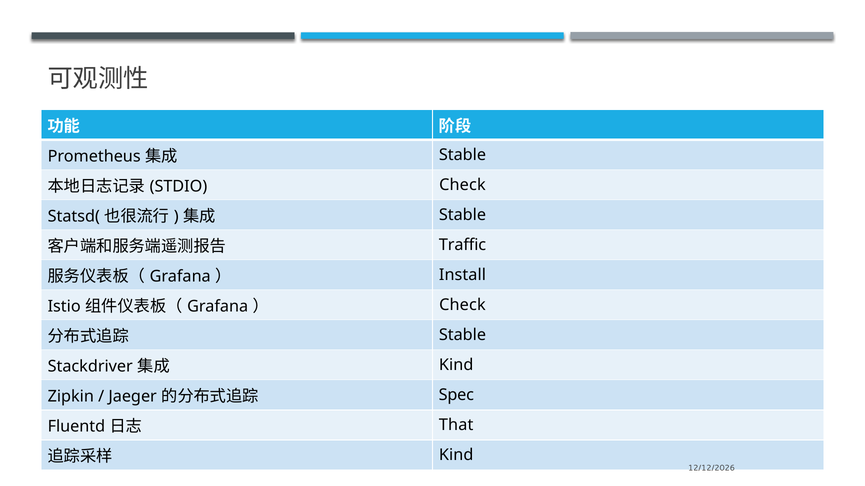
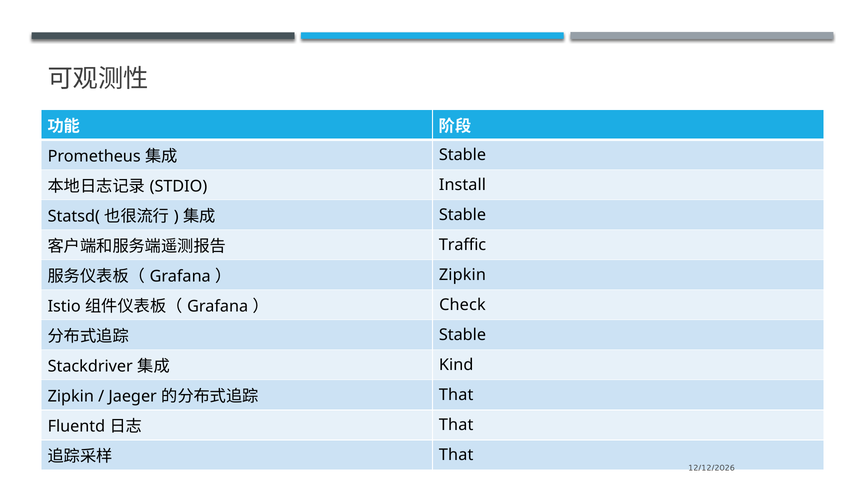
Check at (462, 185): Check -> Install
Install at (462, 275): Install -> Zipkin
Spec at (456, 395): Spec -> That
Kind at (456, 456): Kind -> That
